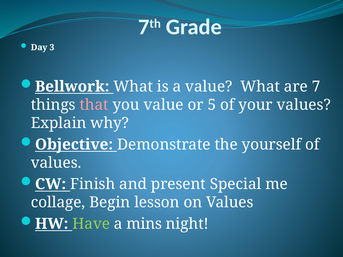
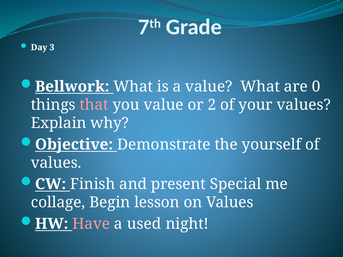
7: 7 -> 0
5: 5 -> 2
Have colour: light green -> pink
mins: mins -> used
